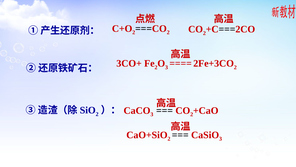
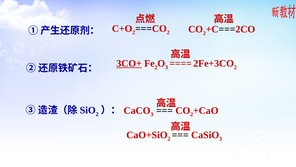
3CO+ underline: none -> present
